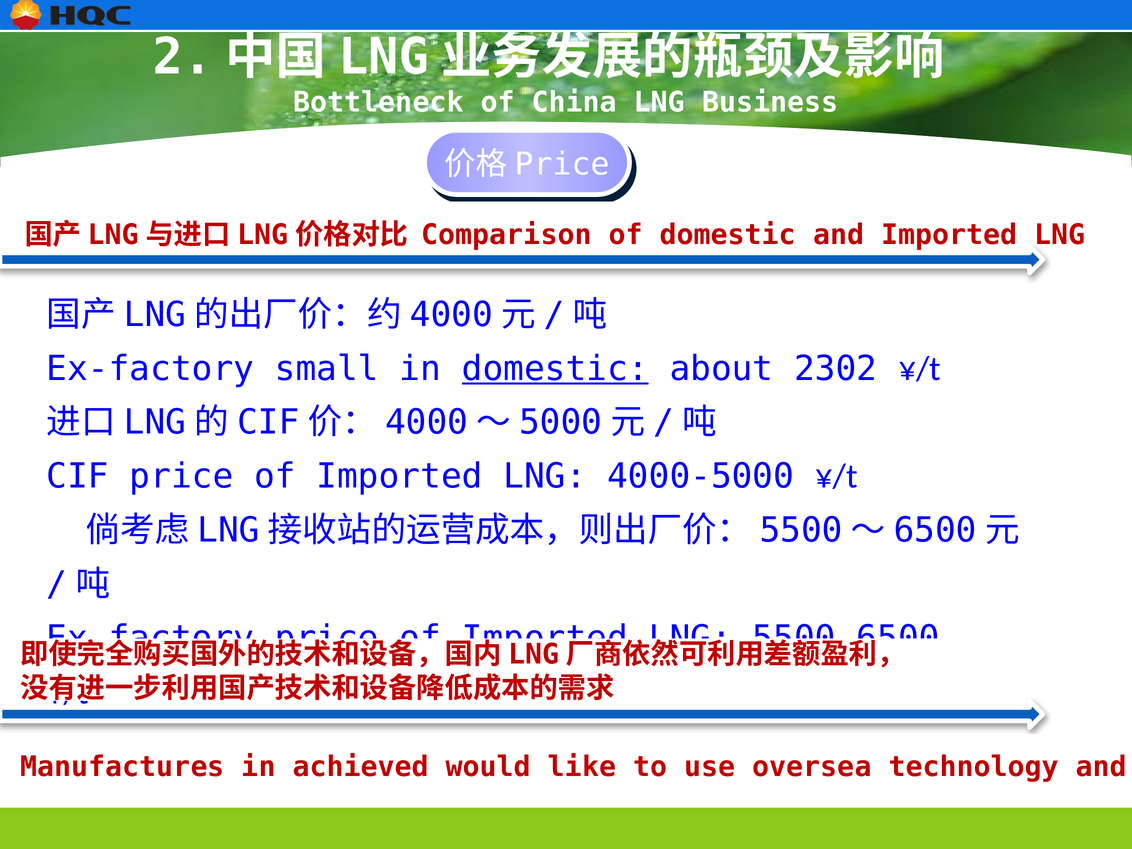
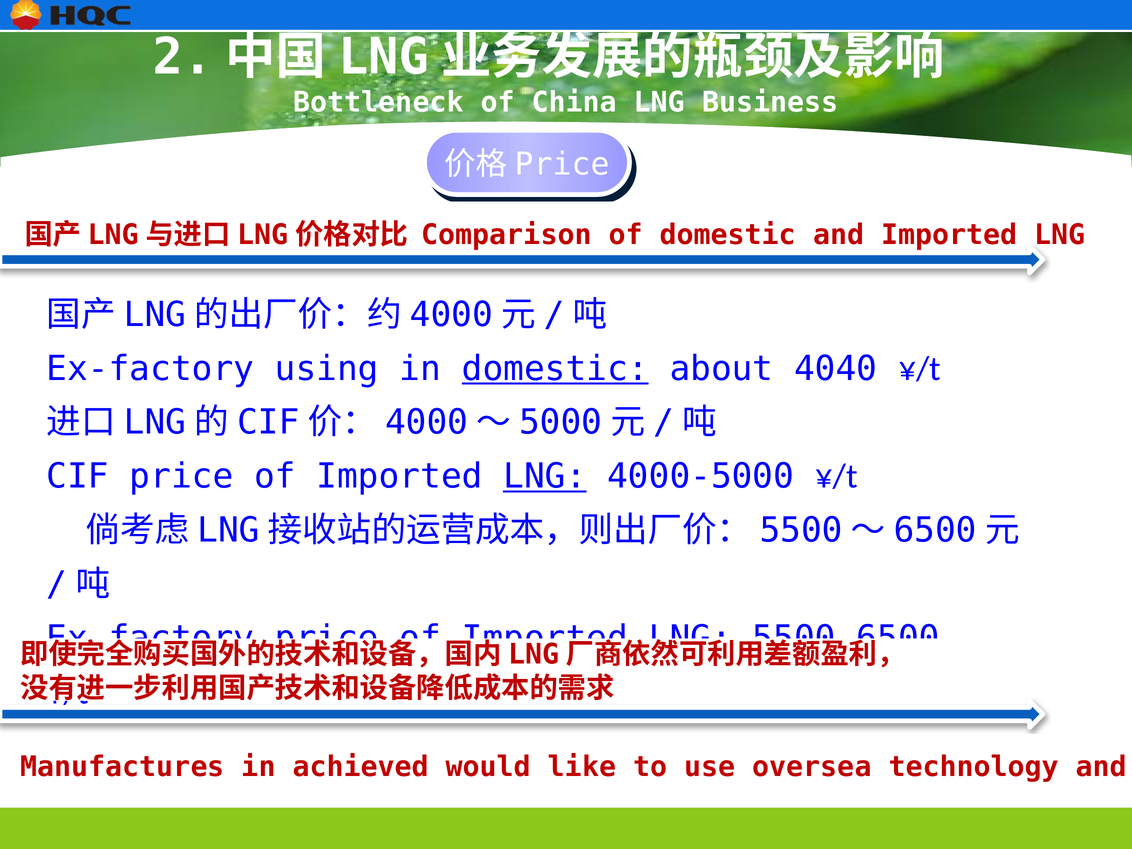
small: small -> using
2302: 2302 -> 4040
LNG at (545, 476) underline: none -> present
